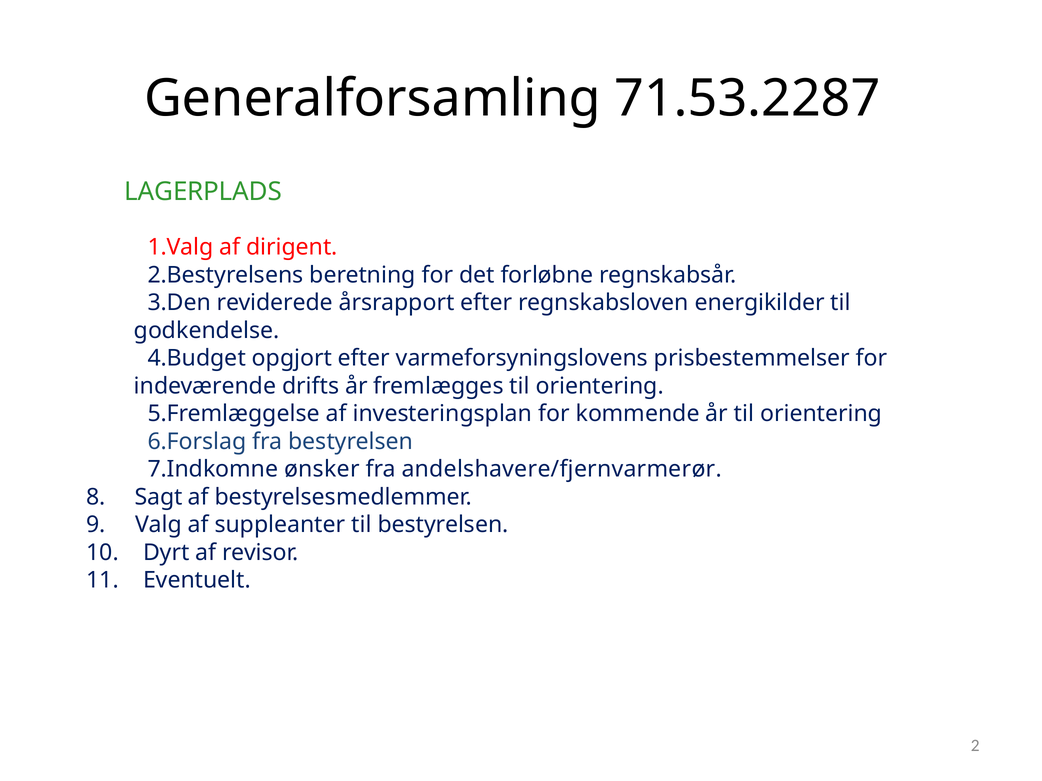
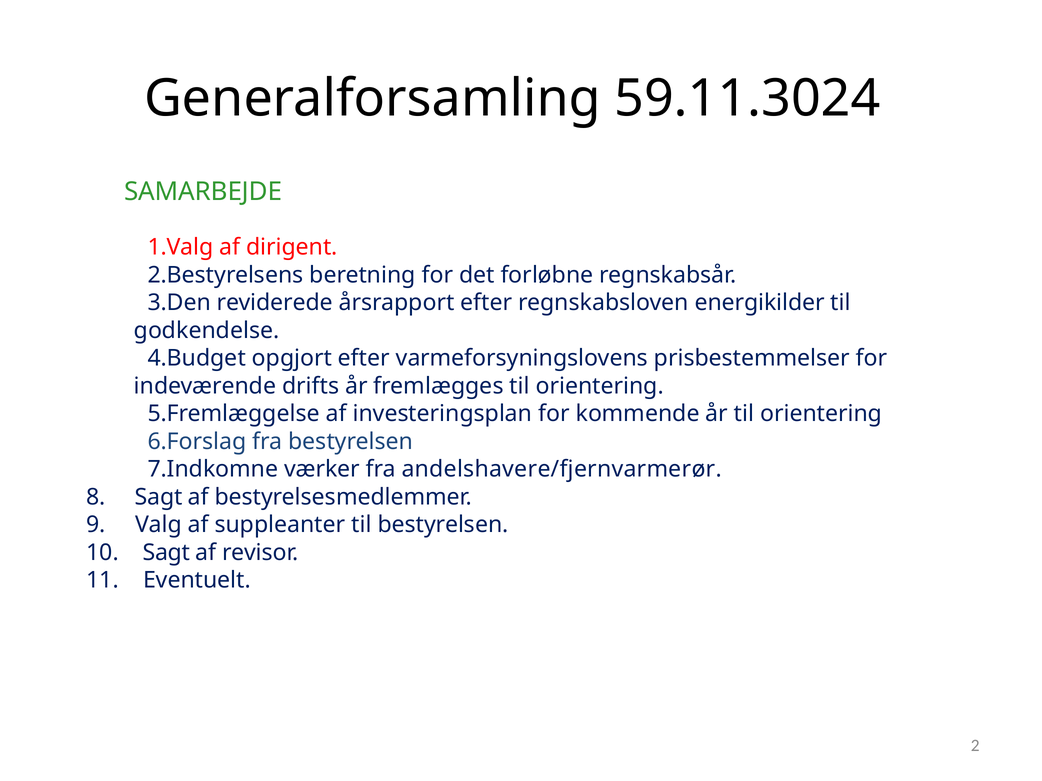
71.53.2287: 71.53.2287 -> 59.11.3024
LAGERPLADS: LAGERPLADS -> SAMARBEJDE
ønsker: ønsker -> værker
Dyrt at (166, 553): Dyrt -> Sagt
